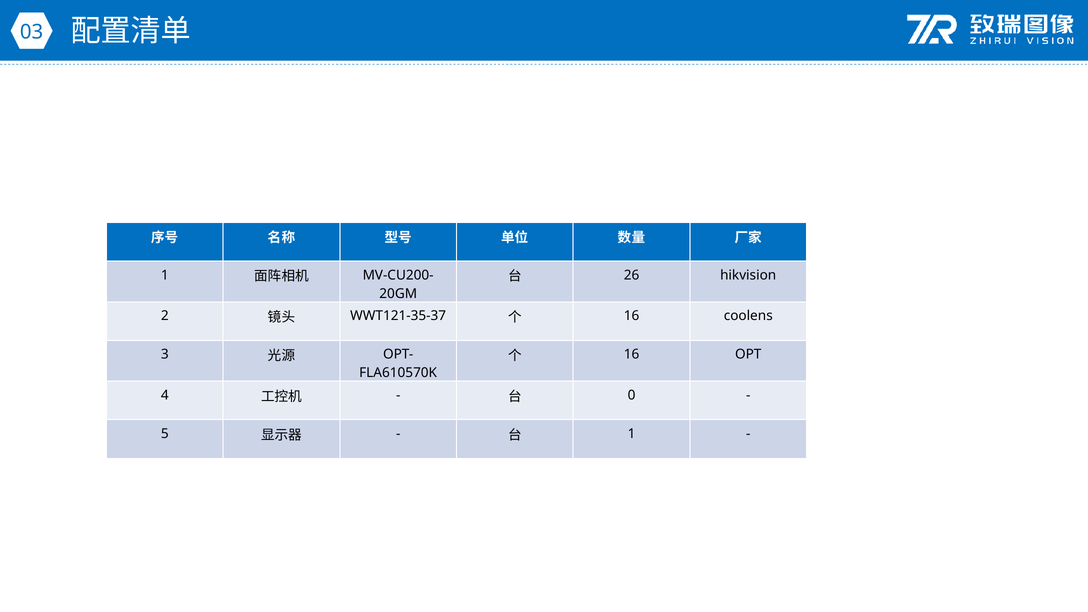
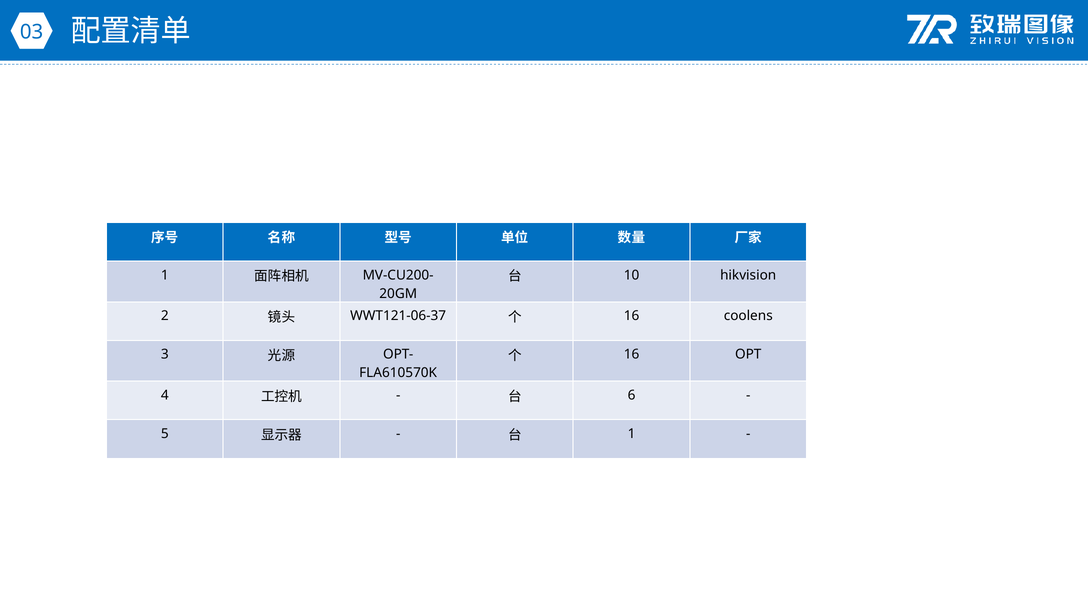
26: 26 -> 10
WWT121-35-37: WWT121-35-37 -> WWT121-06-37
0: 0 -> 6
